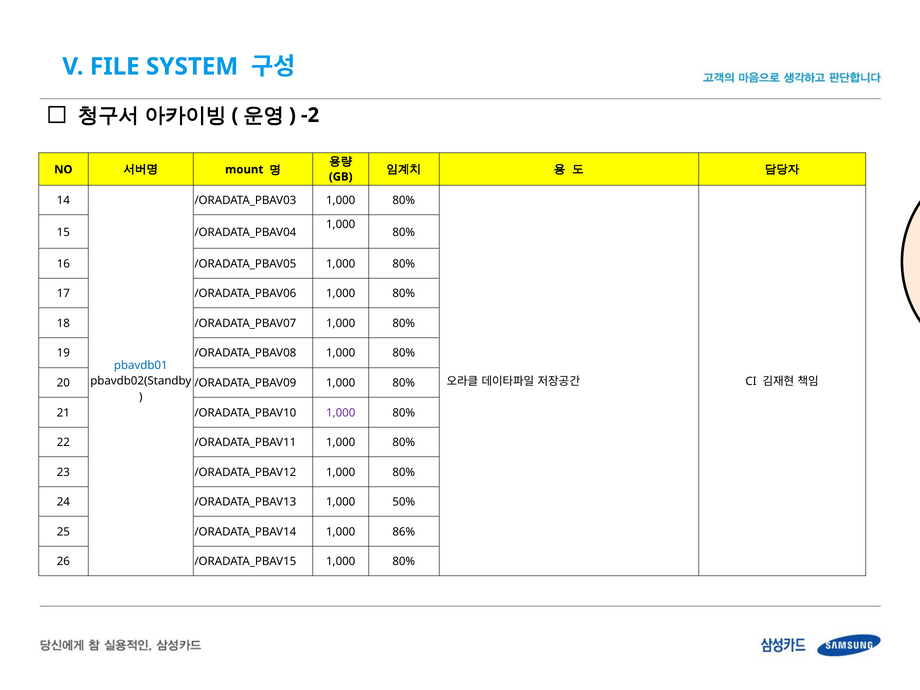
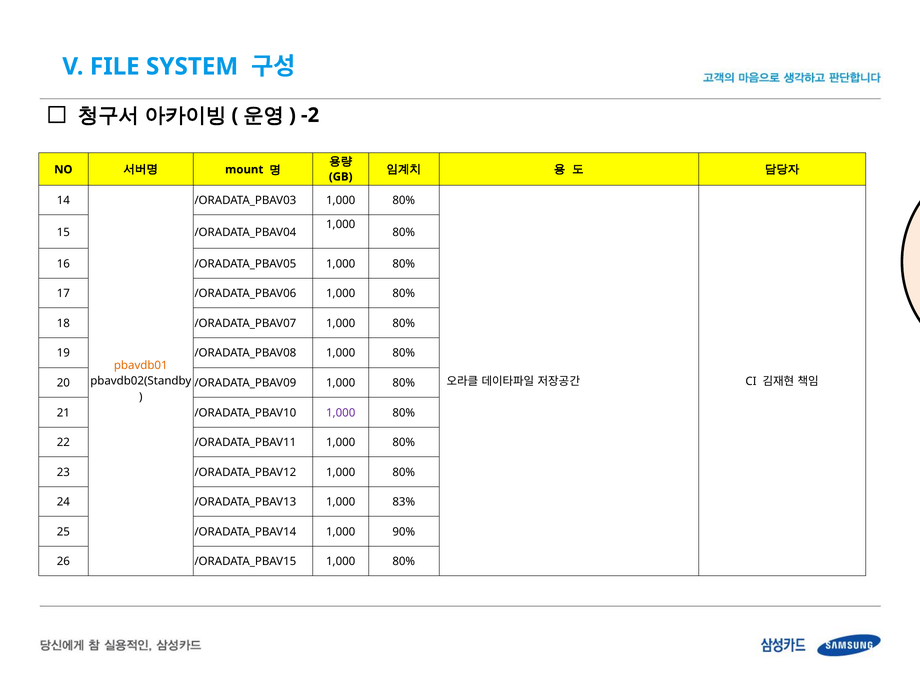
pbavdb01 colour: blue -> orange
50%: 50% -> 83%
86%: 86% -> 90%
